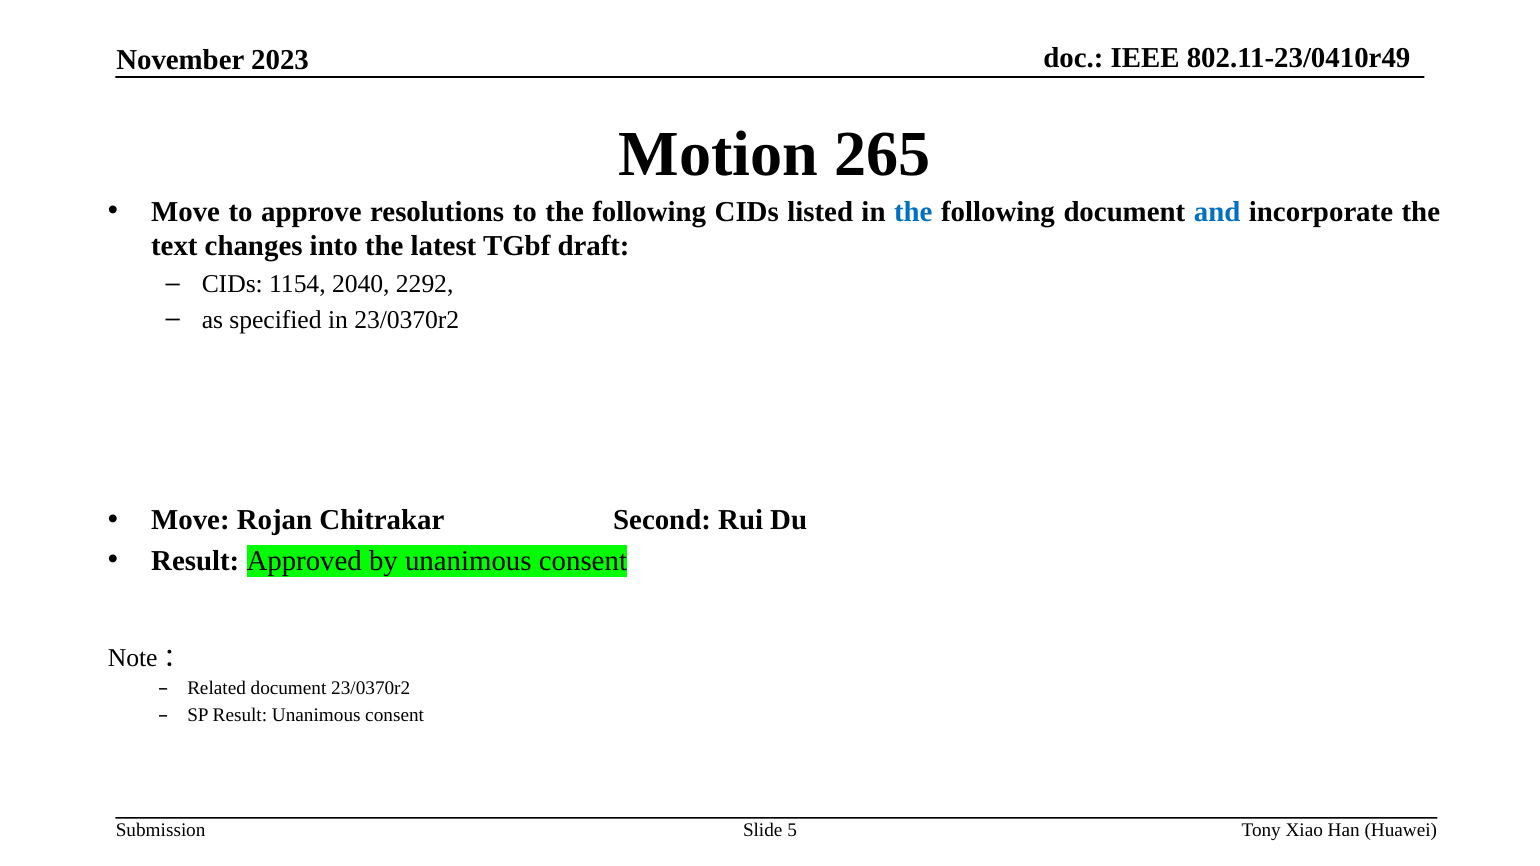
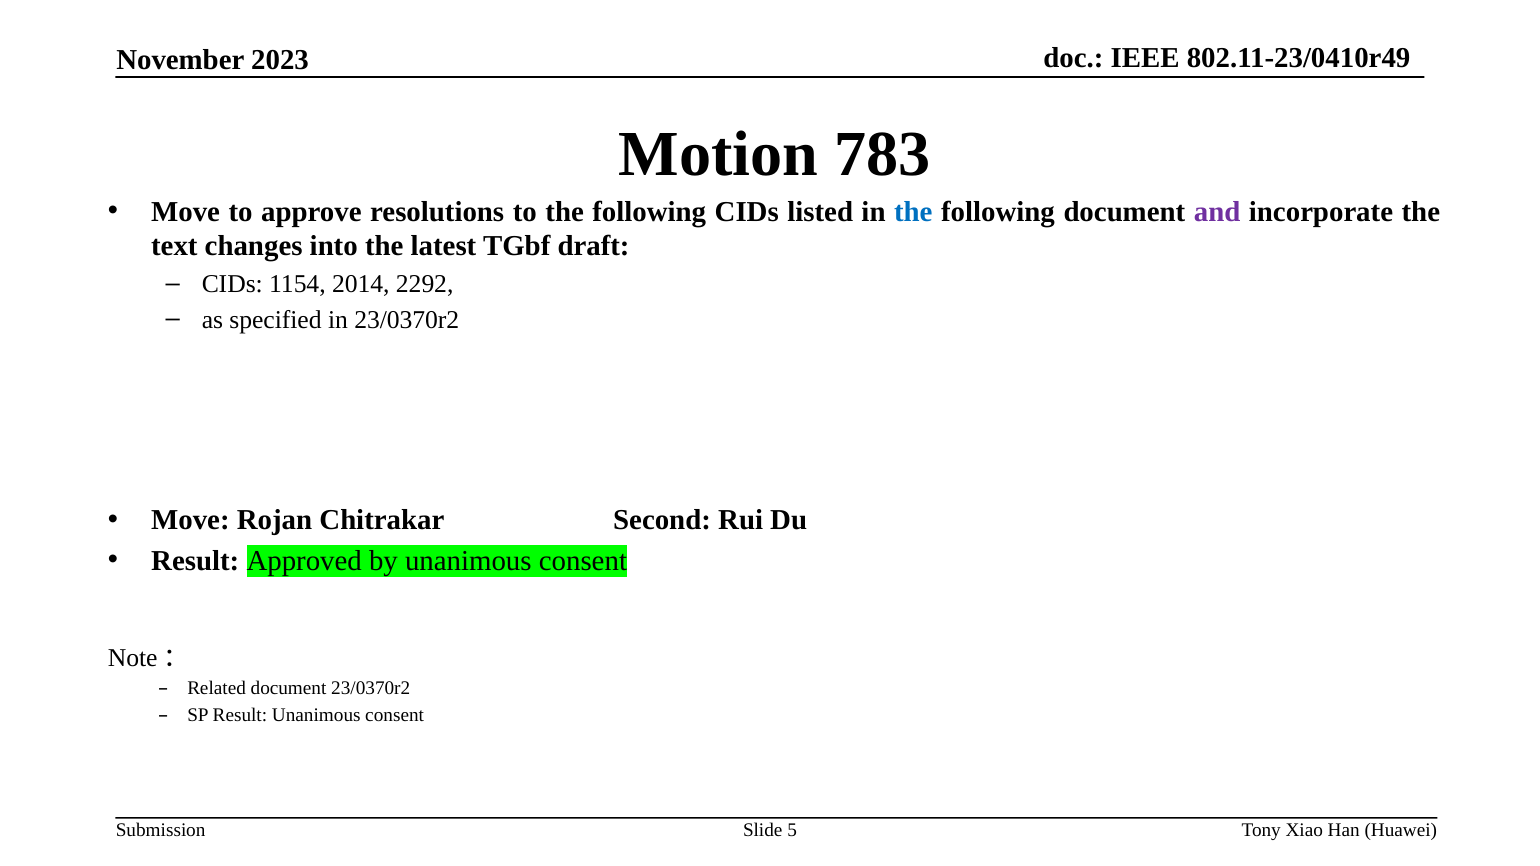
265: 265 -> 783
and colour: blue -> purple
2040: 2040 -> 2014
